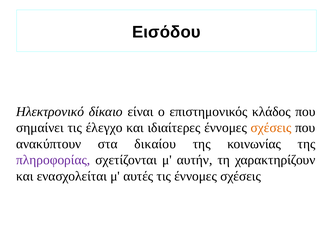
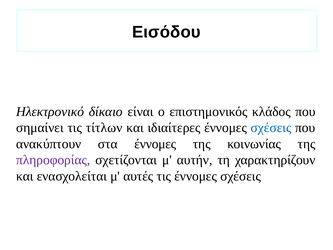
έλεγχο: έλεγχο -> τίτλων
σχέσεις at (271, 128) colour: orange -> blue
στα δικαίου: δικαίου -> έννομες
